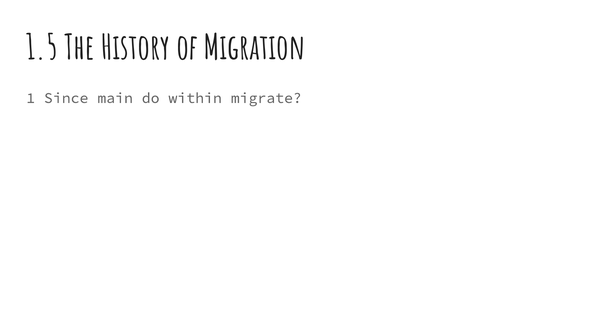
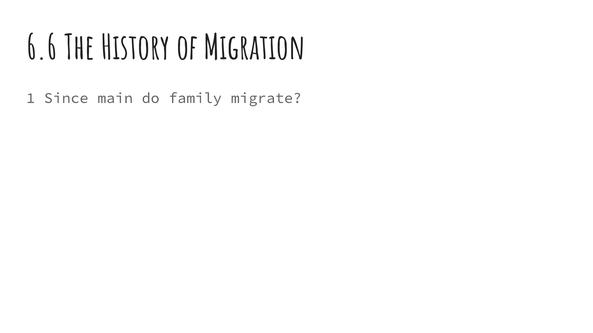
1.5: 1.5 -> 6.6
within: within -> family
